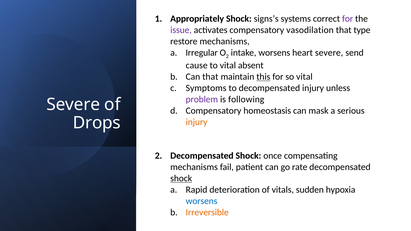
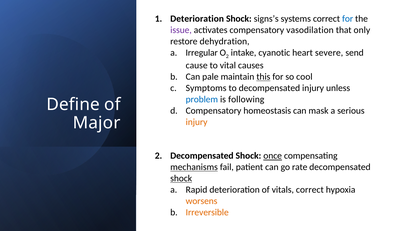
Appropriately at (197, 19): Appropriately -> Deterioration
for at (348, 19) colour: purple -> blue
type: type -> only
restore mechanisms: mechanisms -> dehydration
intake worsens: worsens -> cyanotic
absent: absent -> causes
Can that: that -> pale
so vital: vital -> cool
problem colour: purple -> blue
Severe at (73, 105): Severe -> Define
Drops: Drops -> Major
once underline: none -> present
mechanisms at (194, 167) underline: none -> present
vitals sudden: sudden -> correct
worsens at (202, 201) colour: blue -> orange
